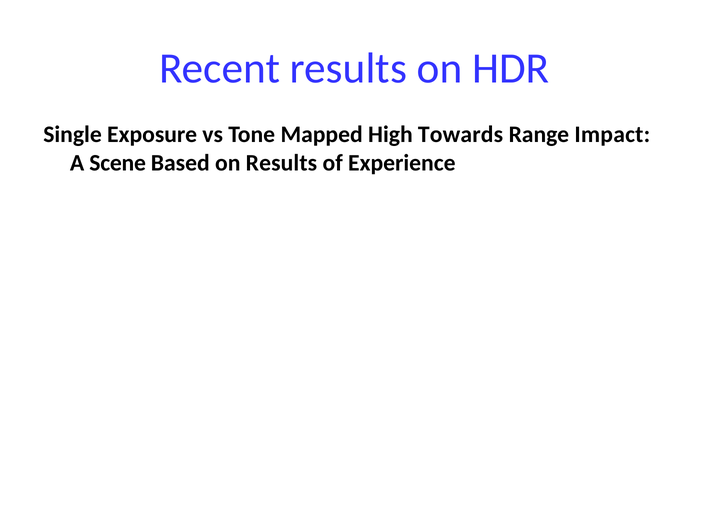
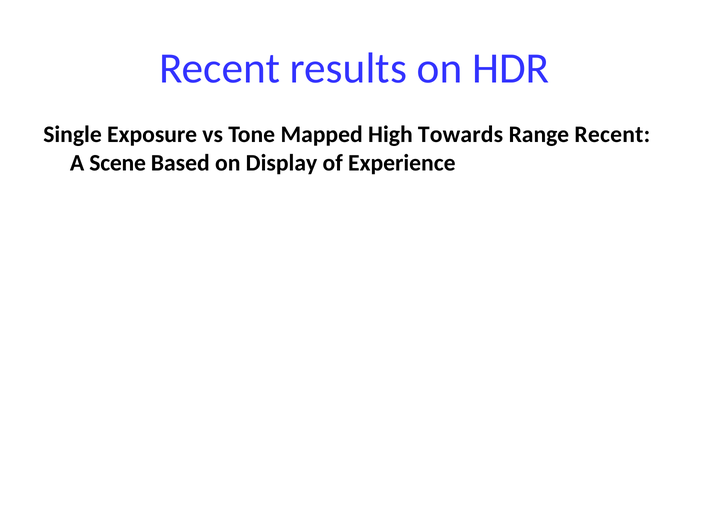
Range Impact: Impact -> Recent
on Results: Results -> Display
